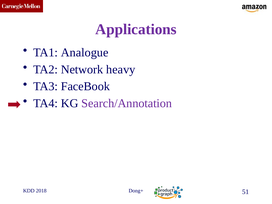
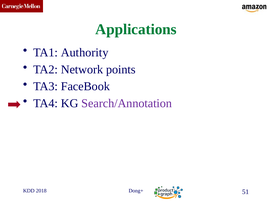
Applications colour: purple -> green
Analogue: Analogue -> Authority
heavy: heavy -> points
